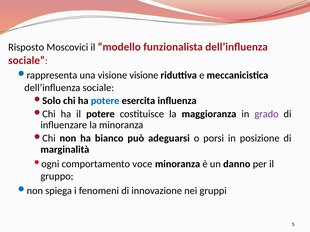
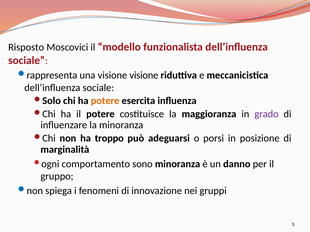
potere at (105, 101) colour: blue -> orange
bianco: bianco -> troppo
voce: voce -> sono
